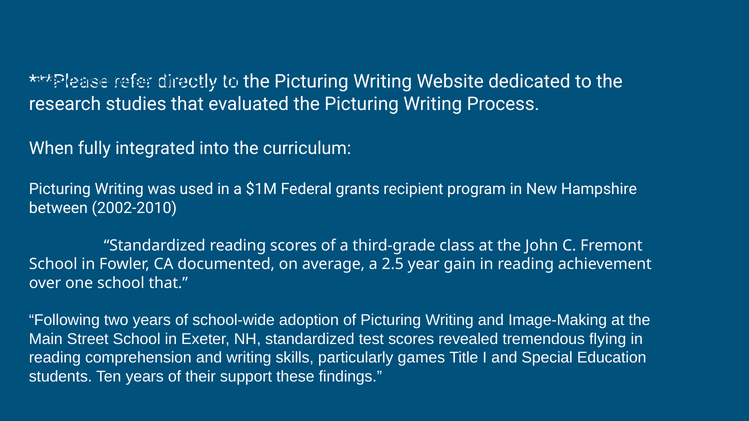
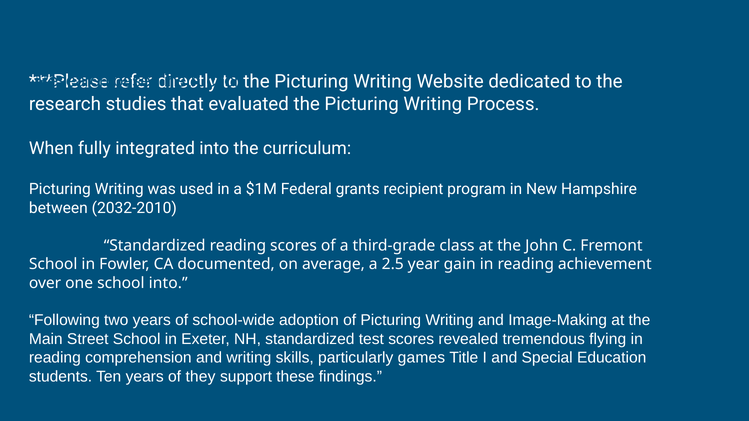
2002-2010: 2002-2010 -> 2032-2010
school that: that -> into
their: their -> they
